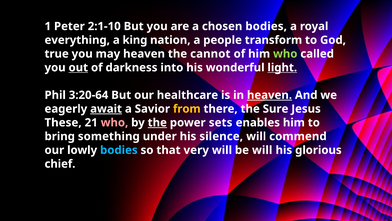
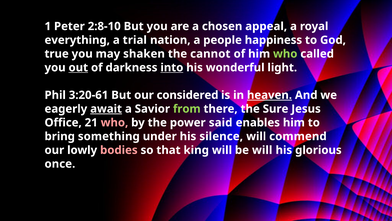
2:1-10: 2:1-10 -> 2:8-10
chosen bodies: bodies -> appeal
king: king -> trial
transform: transform -> happiness
may heaven: heaven -> shaken
into underline: none -> present
light underline: present -> none
3:20-64: 3:20-64 -> 3:20-61
healthcare: healthcare -> considered
from colour: yellow -> light green
These: These -> Office
the at (157, 122) underline: present -> none
sets: sets -> said
bodies at (119, 150) colour: light blue -> pink
very: very -> king
chief: chief -> once
